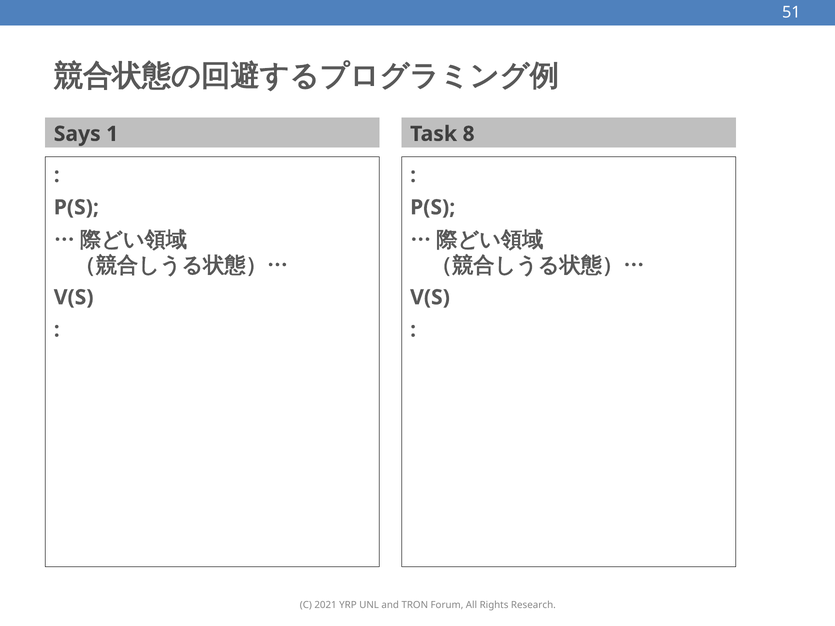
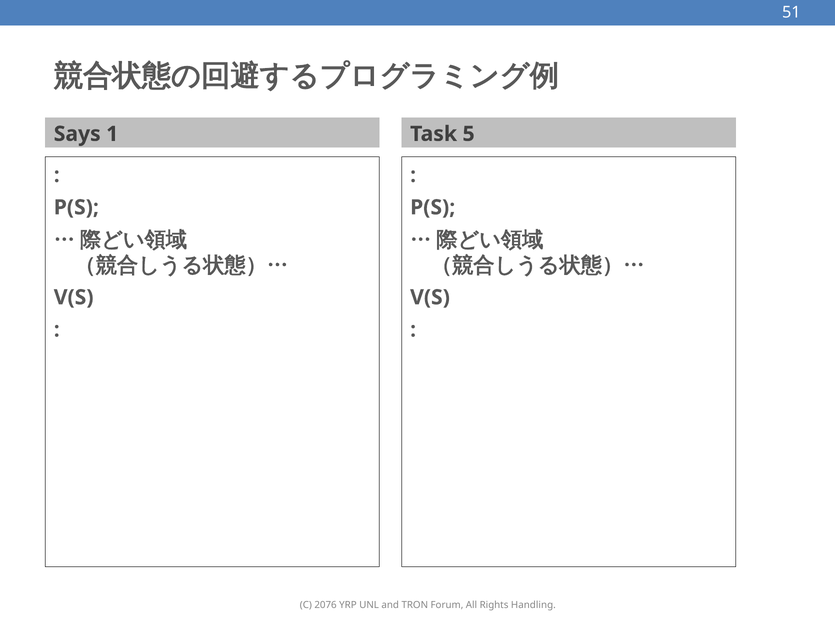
8: 8 -> 5
2021: 2021 -> 2076
Research: Research -> Handling
